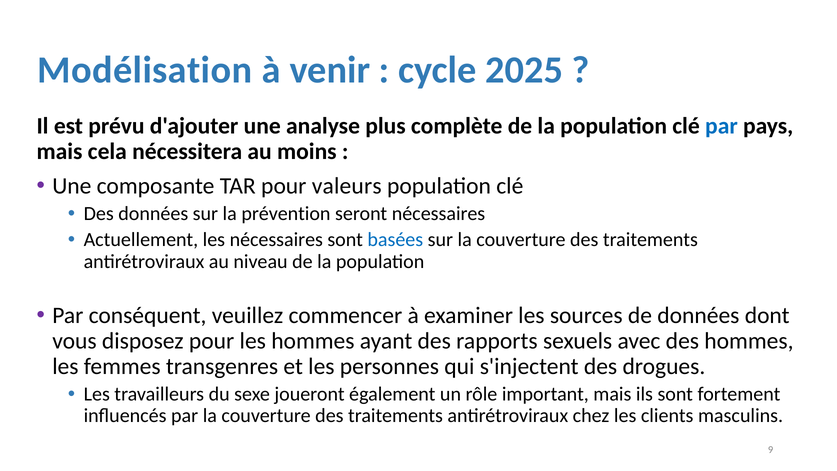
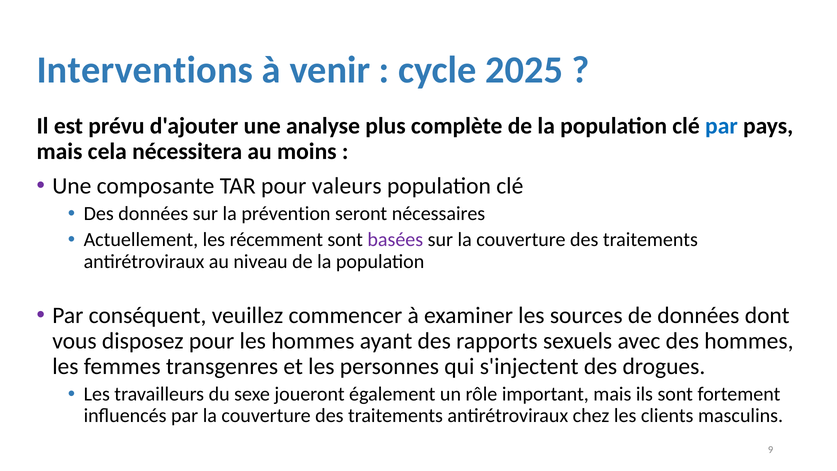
Modélisation: Modélisation -> Interventions
les nécessaires: nécessaires -> récemment
basées colour: blue -> purple
